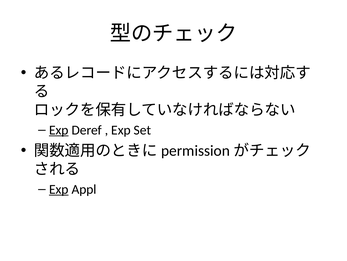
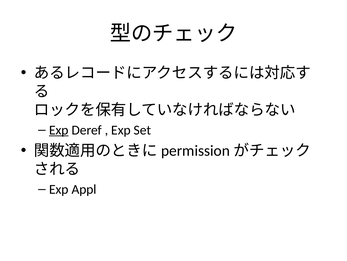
Exp at (59, 189) underline: present -> none
